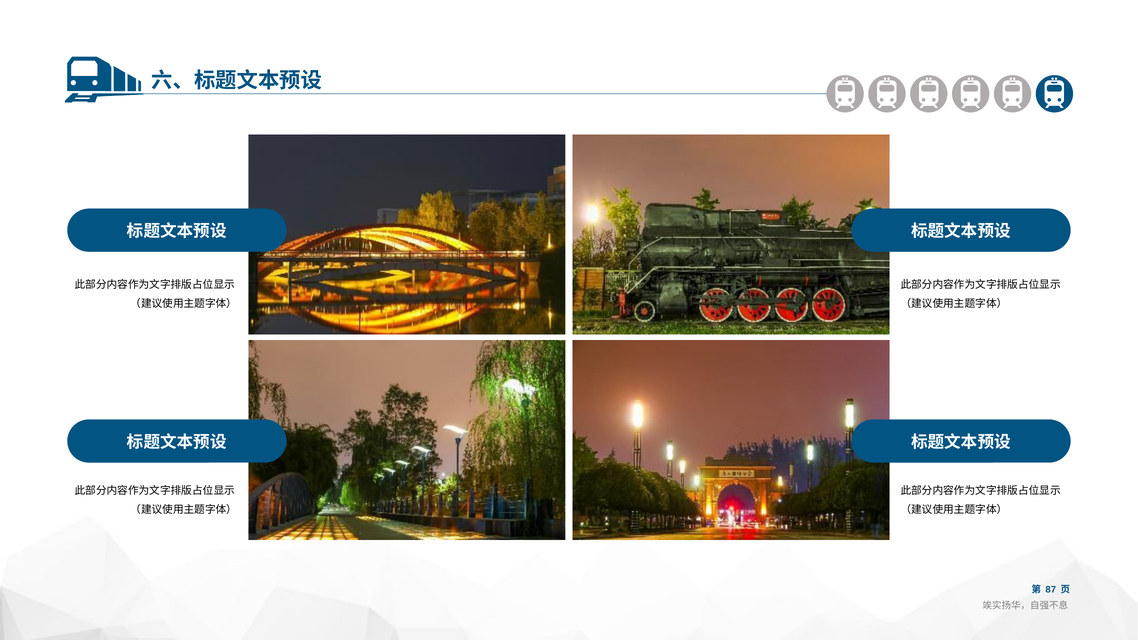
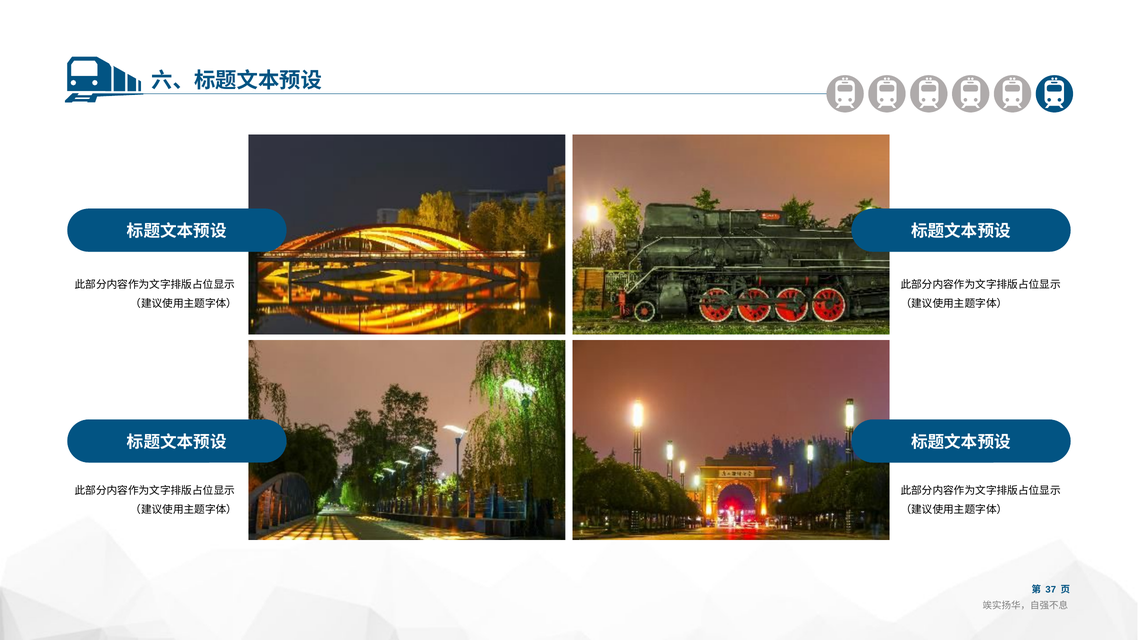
87: 87 -> 37
